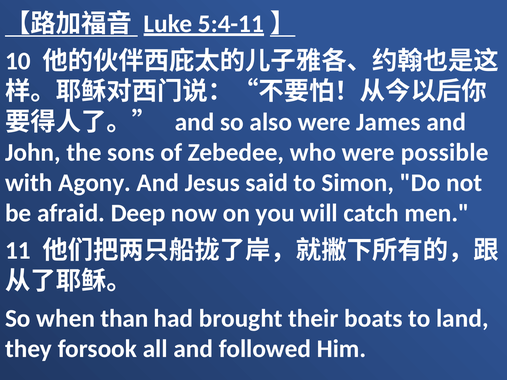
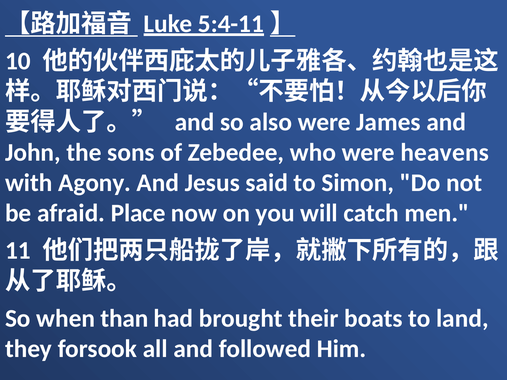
possible: possible -> heavens
Deep: Deep -> Place
